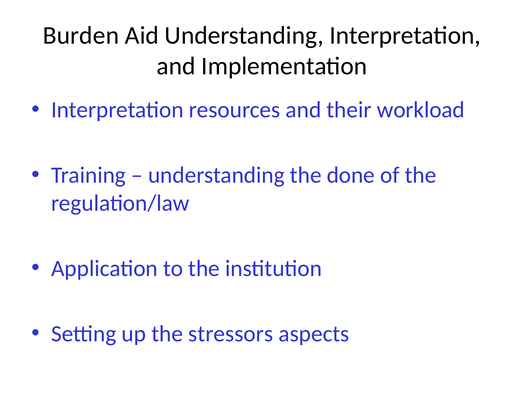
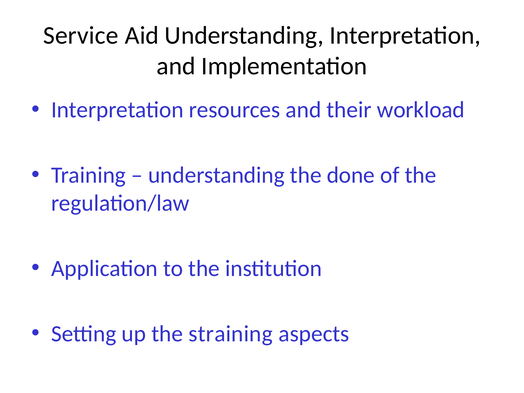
Burden: Burden -> Service
stressors: stressors -> straining
